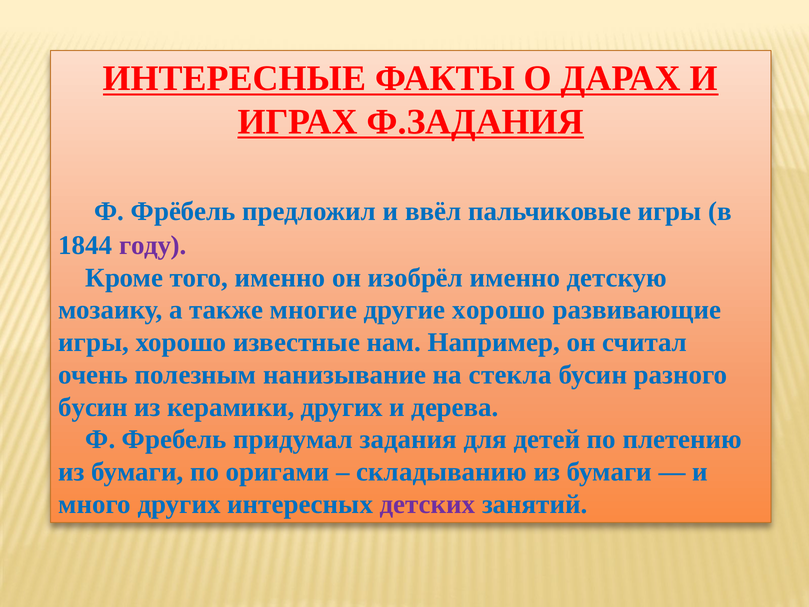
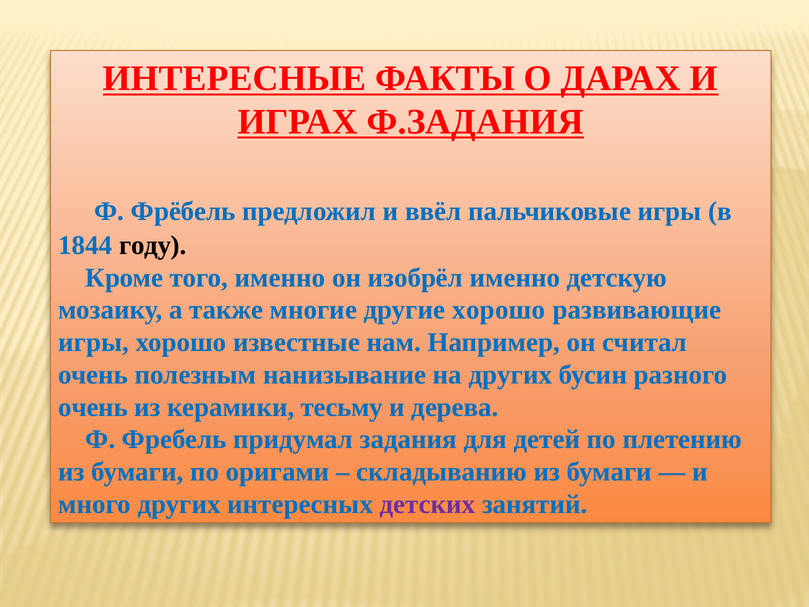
году colour: purple -> black
на стекла: стекла -> других
бусин at (93, 407): бусин -> очень
керамики других: других -> тесьму
